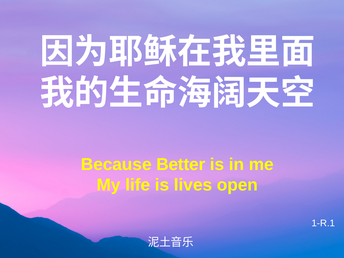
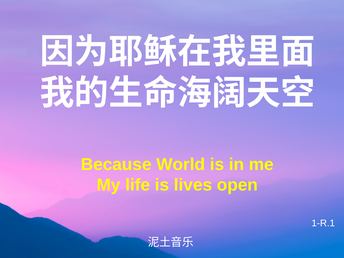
Better: Better -> World
